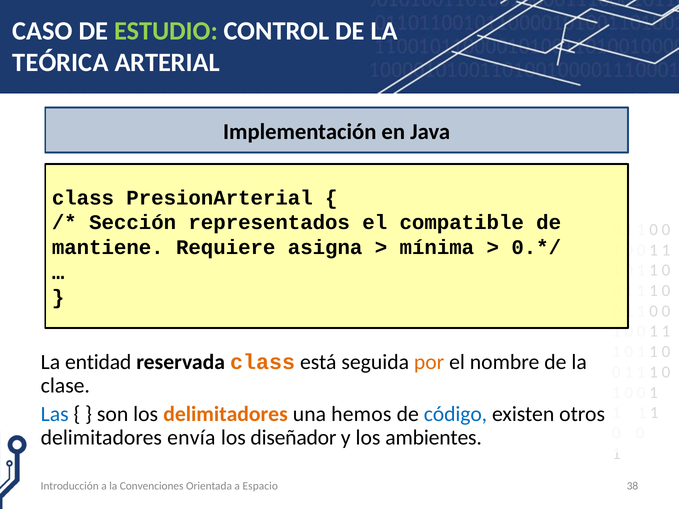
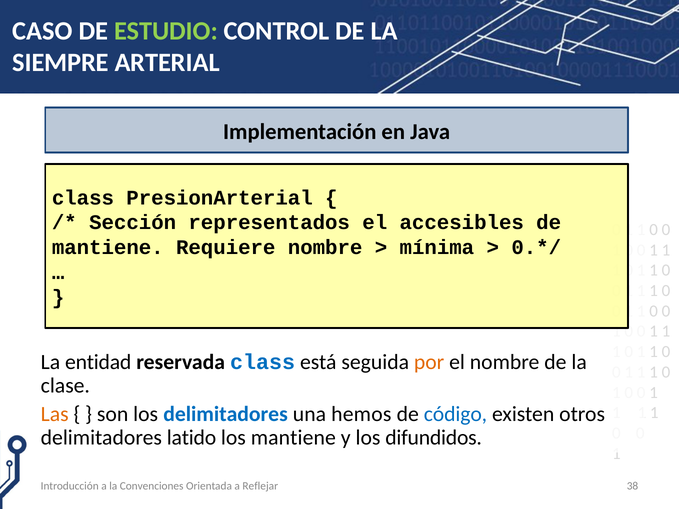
TEÓRICA: TEÓRICA -> SIEMPRE
compatible: compatible -> accesibles
Requiere asigna: asigna -> nombre
class at (263, 362) colour: orange -> blue
Las colour: blue -> orange
delimitadores at (226, 414) colour: orange -> blue
envía: envía -> latido
los diseñador: diseñador -> mantiene
ambientes: ambientes -> difundidos
Espacio: Espacio -> Reflejar
